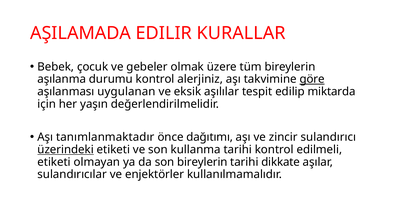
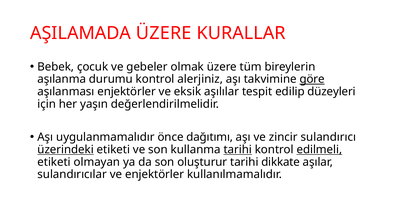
AŞILAMADA EDILIR: EDILIR -> ÜZERE
aşılanması uygulanan: uygulanan -> enjektörler
miktarda: miktarda -> düzeyleri
tanımlanmaktadır: tanımlanmaktadır -> uygulanmamalıdır
tarihi at (238, 149) underline: none -> present
edilmeli underline: none -> present
son bireylerin: bireylerin -> oluşturur
